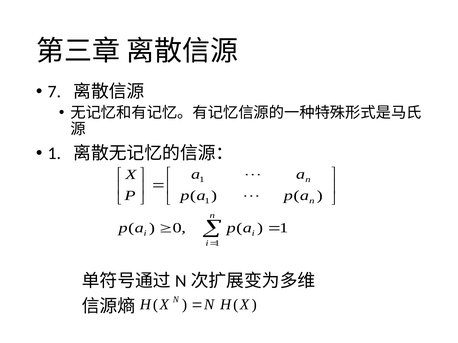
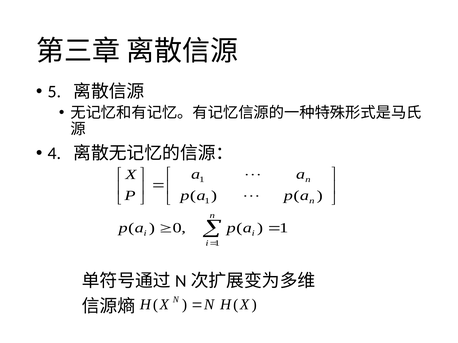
7: 7 -> 5
1 at (54, 153): 1 -> 4
